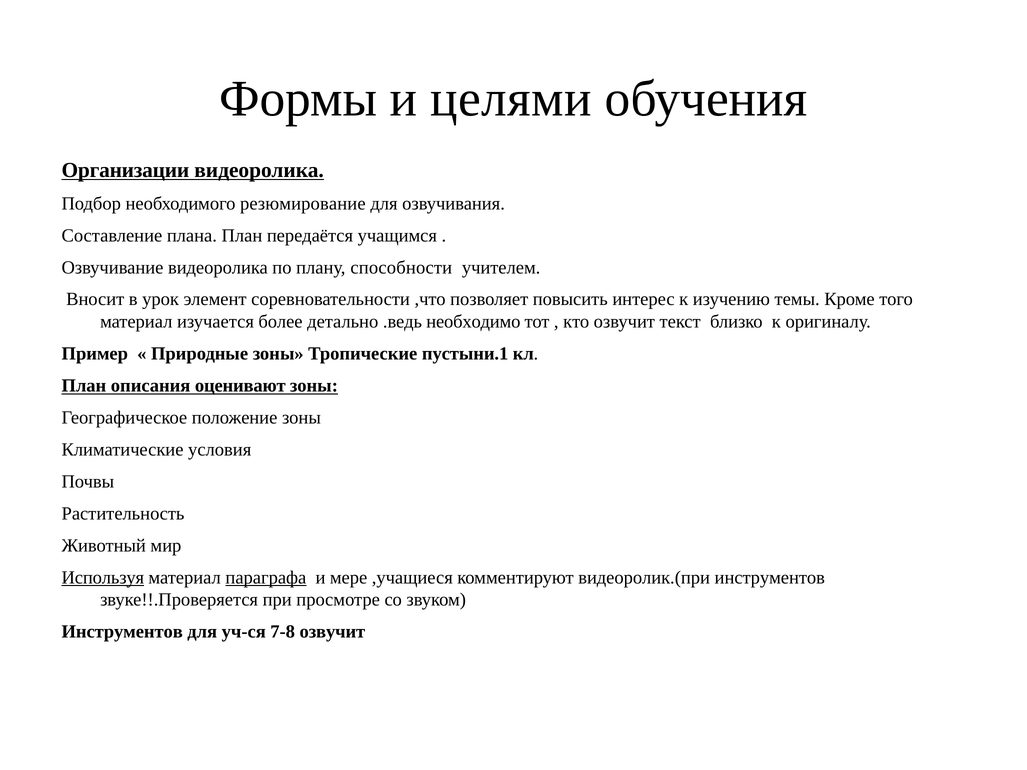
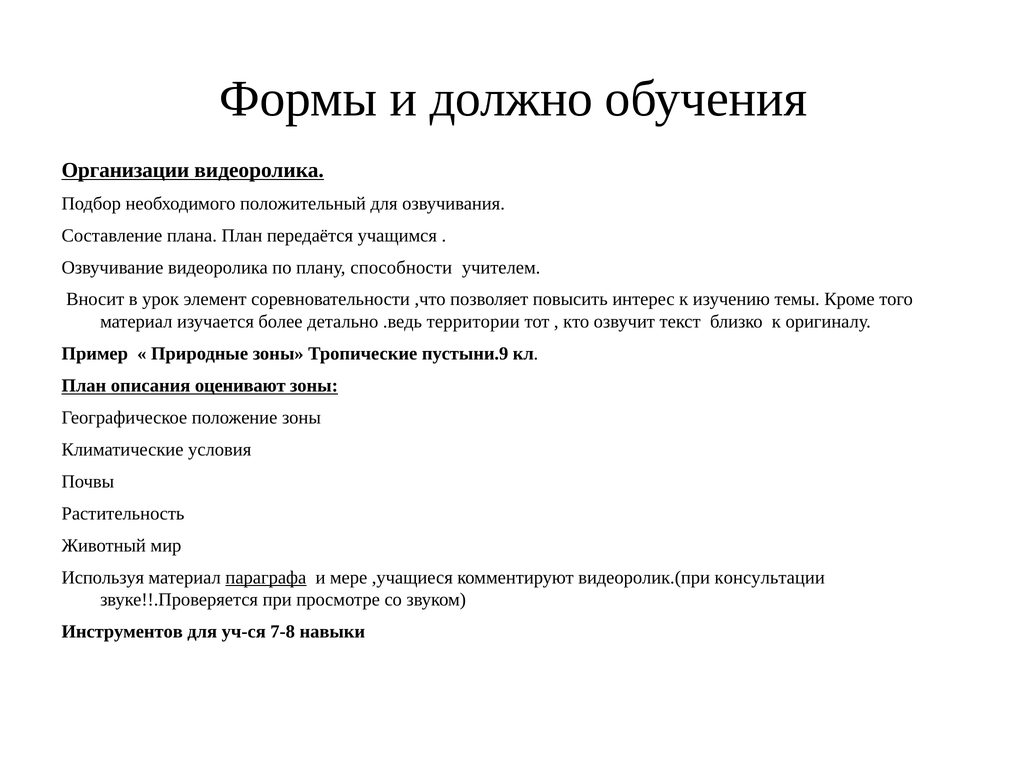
целями: целями -> должно
резюмирование: резюмирование -> положительный
необходимо: необходимо -> территории
пустыни.1: пустыни.1 -> пустыни.9
Используя underline: present -> none
видеоролик.(при инструментов: инструментов -> консультации
7-8 озвучит: озвучит -> навыки
